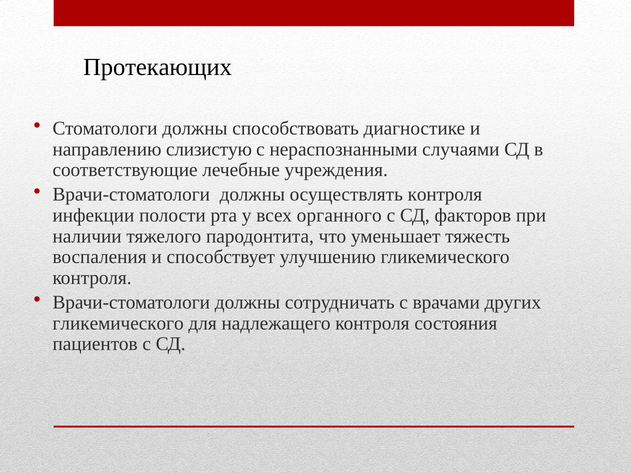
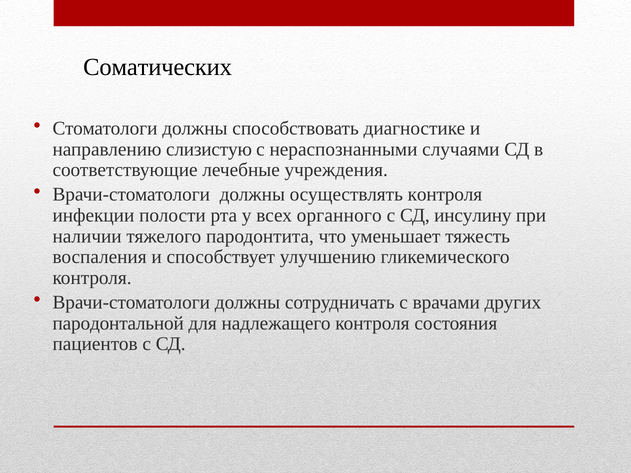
Протекающих: Протекающих -> Соматических
факторов: факторов -> инсулину
гликемического at (118, 323): гликемического -> пародонтальной
